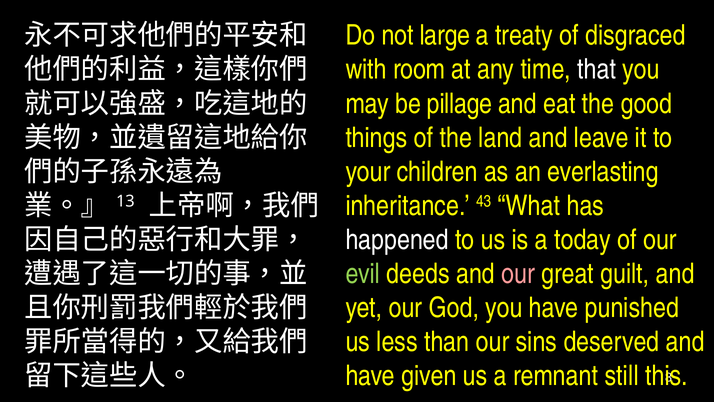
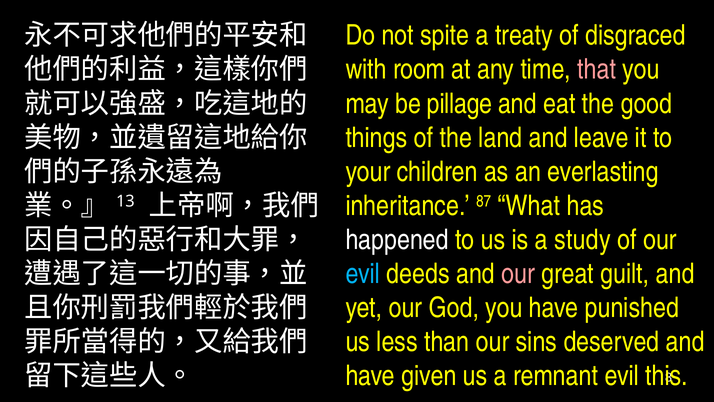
large: large -> spite
that colour: white -> pink
43: 43 -> 87
today: today -> study
evil at (363, 274) colour: light green -> light blue
remnant still: still -> evil
